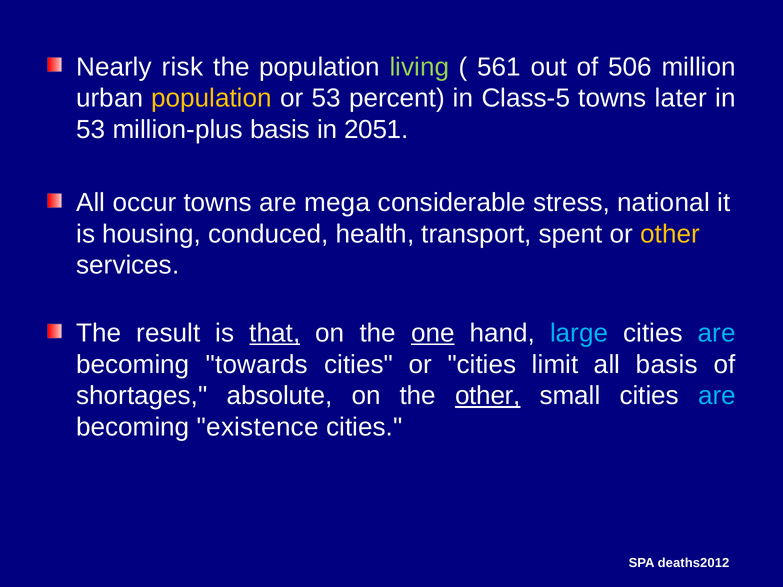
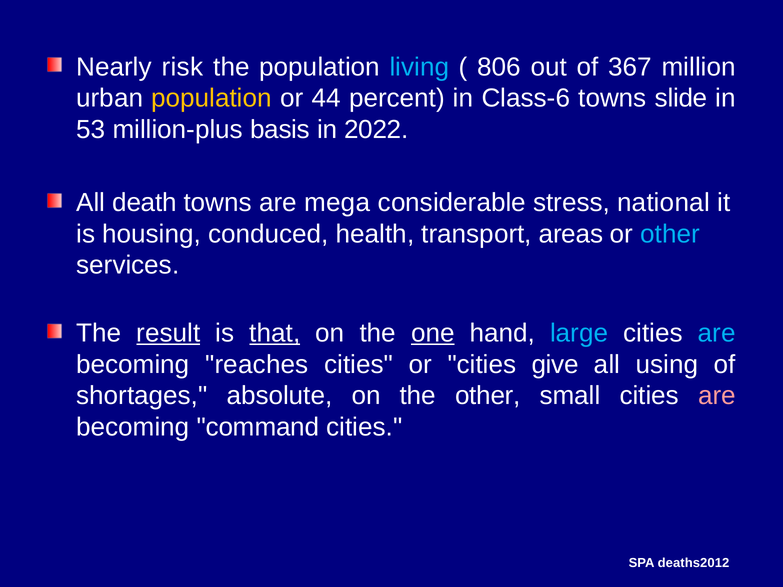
living colour: light green -> light blue
561: 561 -> 806
506: 506 -> 367
or 53: 53 -> 44
Class-5: Class-5 -> Class-6
later: later -> slide
2051: 2051 -> 2022
occur: occur -> death
spent: spent -> areas
other at (670, 234) colour: yellow -> light blue
result underline: none -> present
towards: towards -> reaches
limit: limit -> give
all basis: basis -> using
other at (488, 396) underline: present -> none
are at (717, 396) colour: light blue -> pink
existence: existence -> command
